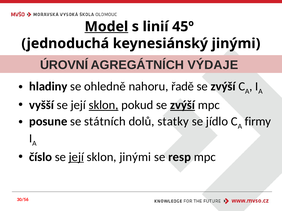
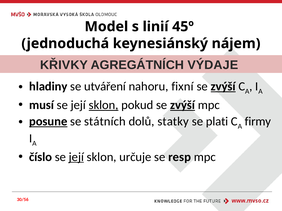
Model underline: present -> none
keynesiánský jinými: jinými -> nájem
ÚROVNÍ: ÚROVNÍ -> KŘIVKY
ohledně: ohledně -> utváření
řadě: řadě -> fixní
zvýší at (223, 87) underline: none -> present
vyšší: vyšší -> musí
posune underline: none -> present
jídlo: jídlo -> plati
sklon jinými: jinými -> určuje
